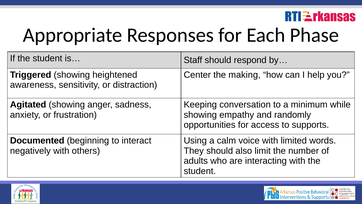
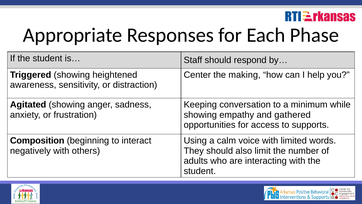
randomly: randomly -> gathered
Documented: Documented -> Composition
